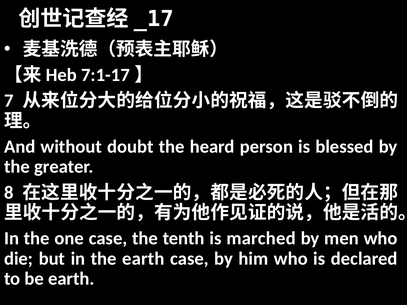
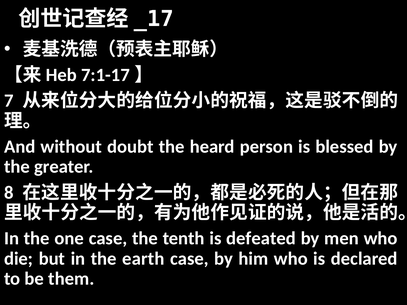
marched: marched -> defeated
be earth: earth -> them
